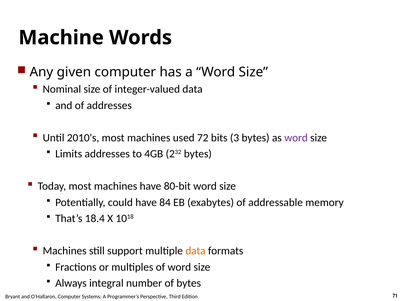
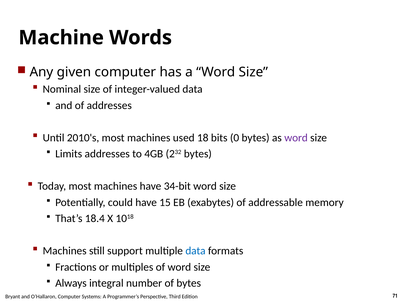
72: 72 -> 18
3: 3 -> 0
80-bit: 80-bit -> 34-bit
84: 84 -> 15
data at (195, 251) colour: orange -> blue
